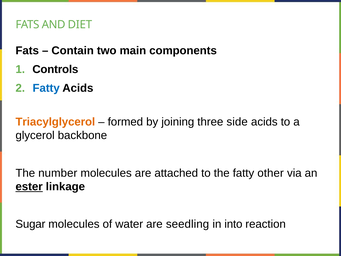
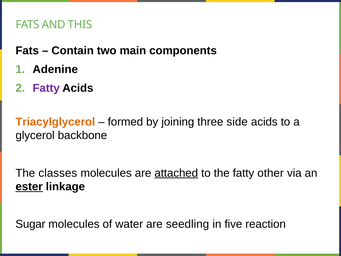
DIET: DIET -> THIS
Controls: Controls -> Adenine
Fatty at (46, 88) colour: blue -> purple
number: number -> classes
attached underline: none -> present
into: into -> five
